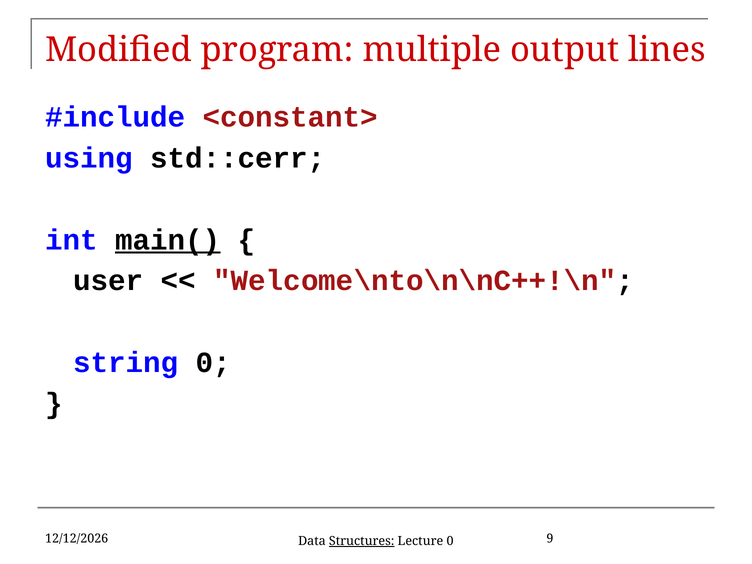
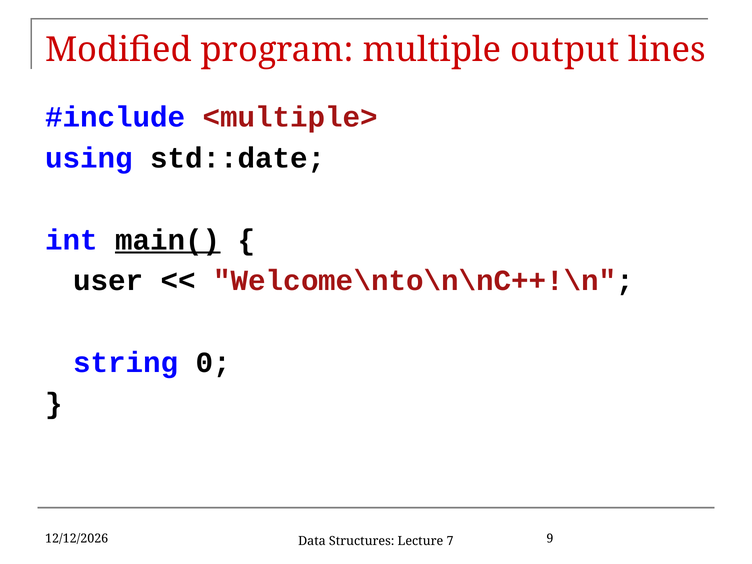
<constant>: <constant> -> <multiple>
std::cerr: std::cerr -> std::date
Structures underline: present -> none
Lecture 0: 0 -> 7
